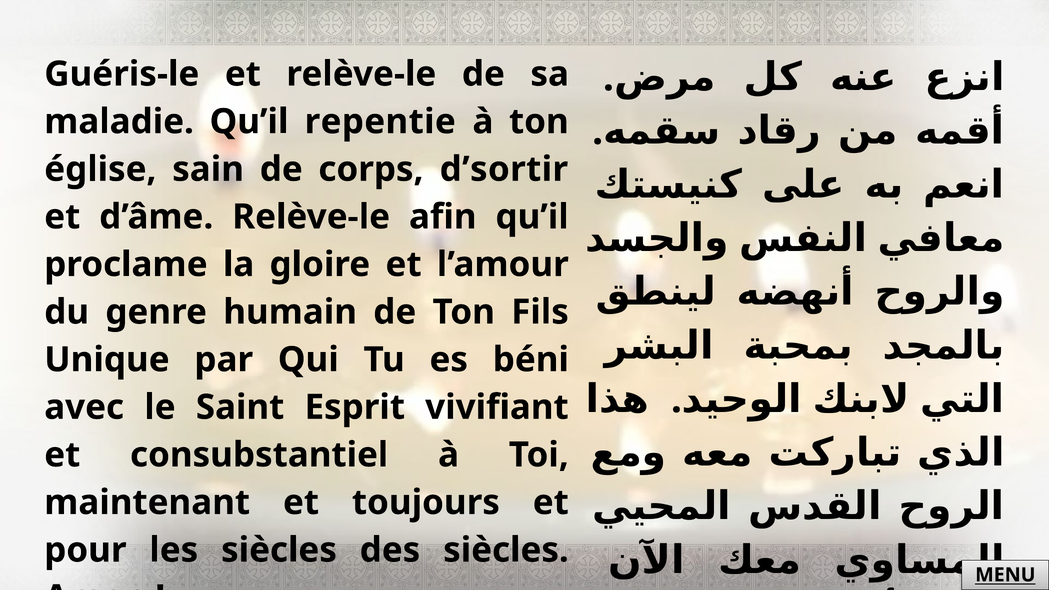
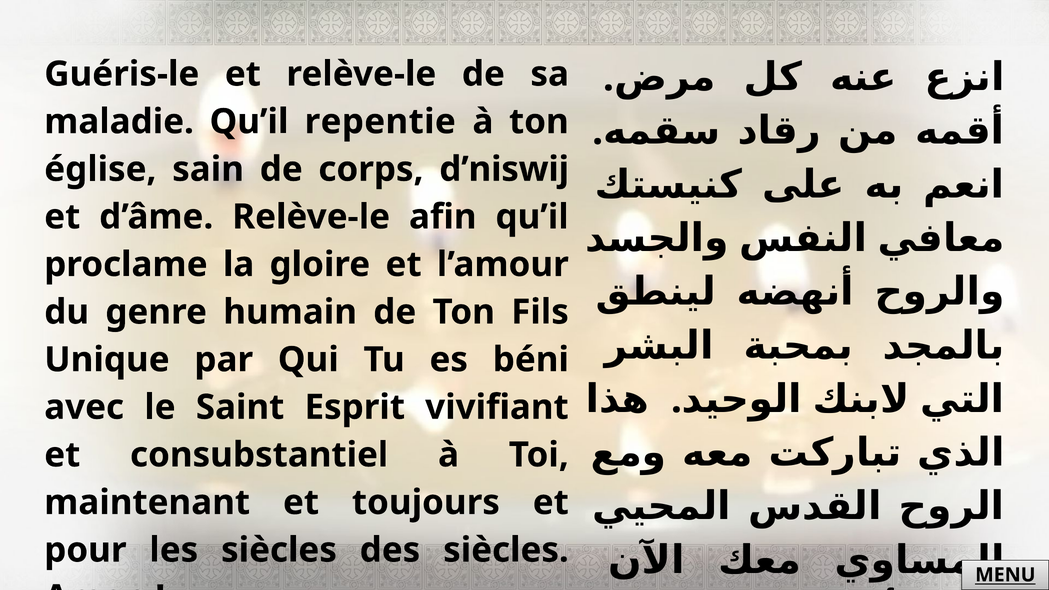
d’sortir: d’sortir -> d’niswij
